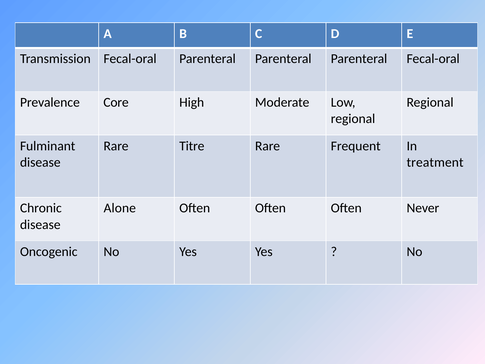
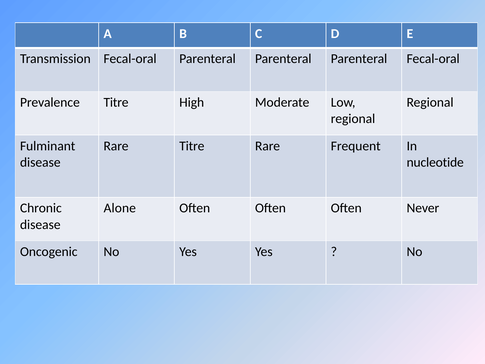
Prevalence Core: Core -> Titre
treatment: treatment -> nucleotide
